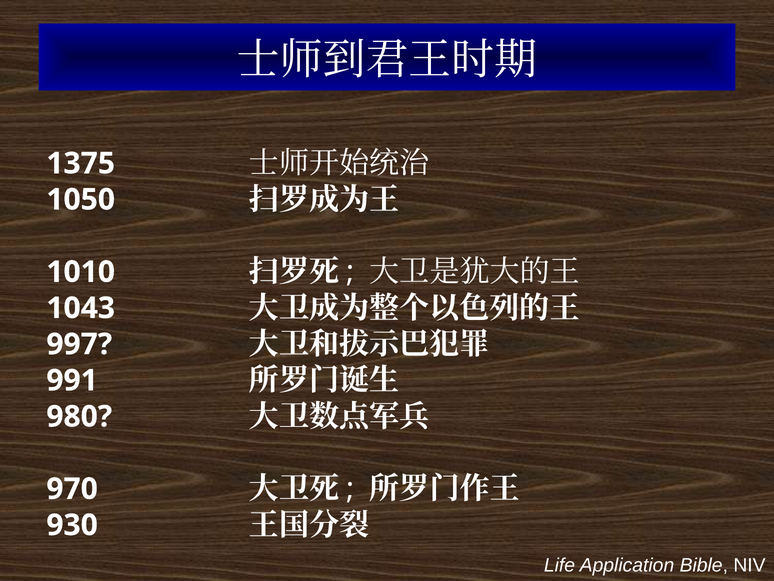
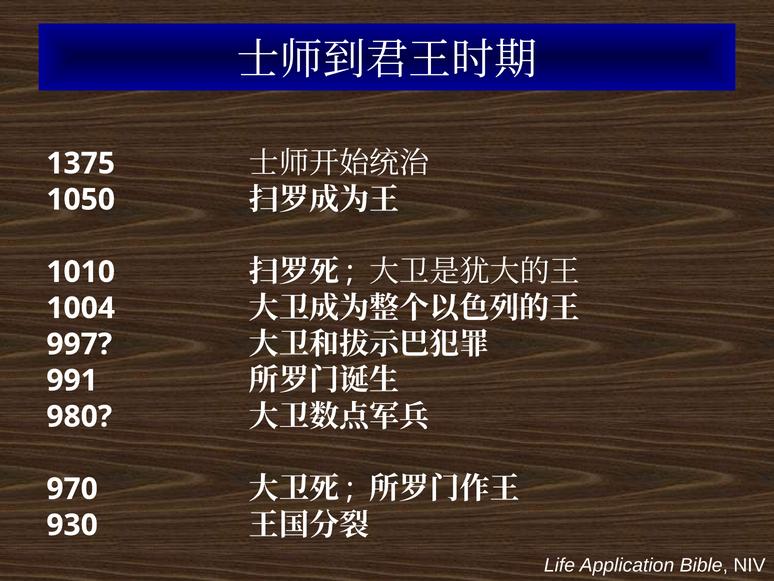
1043: 1043 -> 1004
